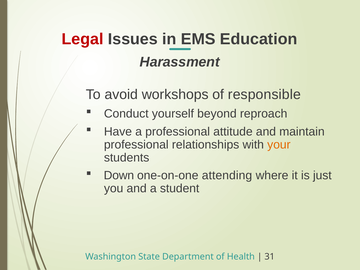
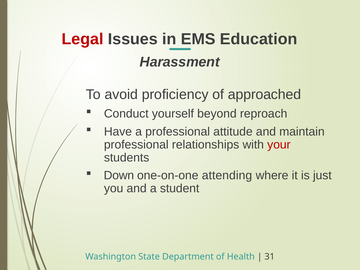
workshops: workshops -> proficiency
responsible: responsible -> approached
your colour: orange -> red
